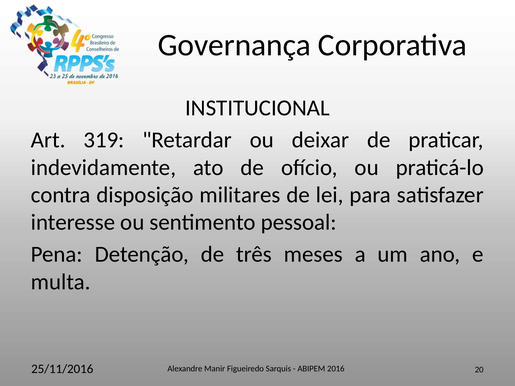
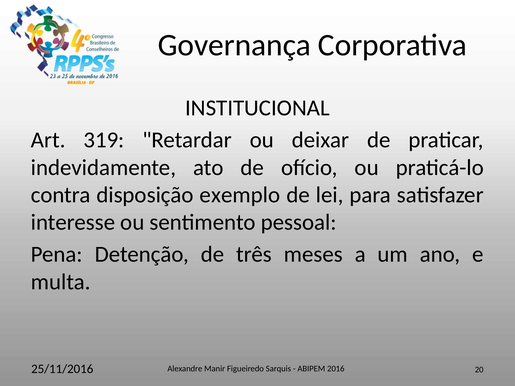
militares: militares -> exemplo
